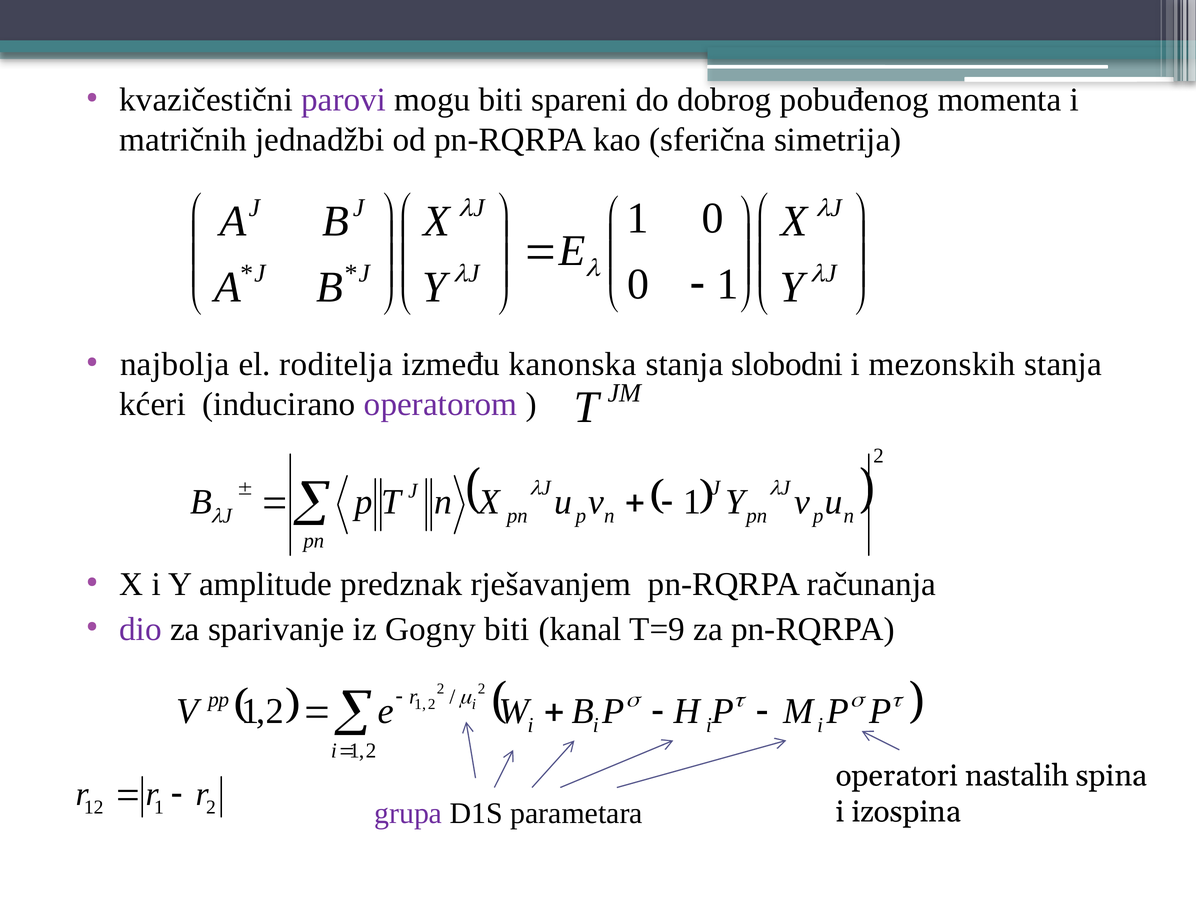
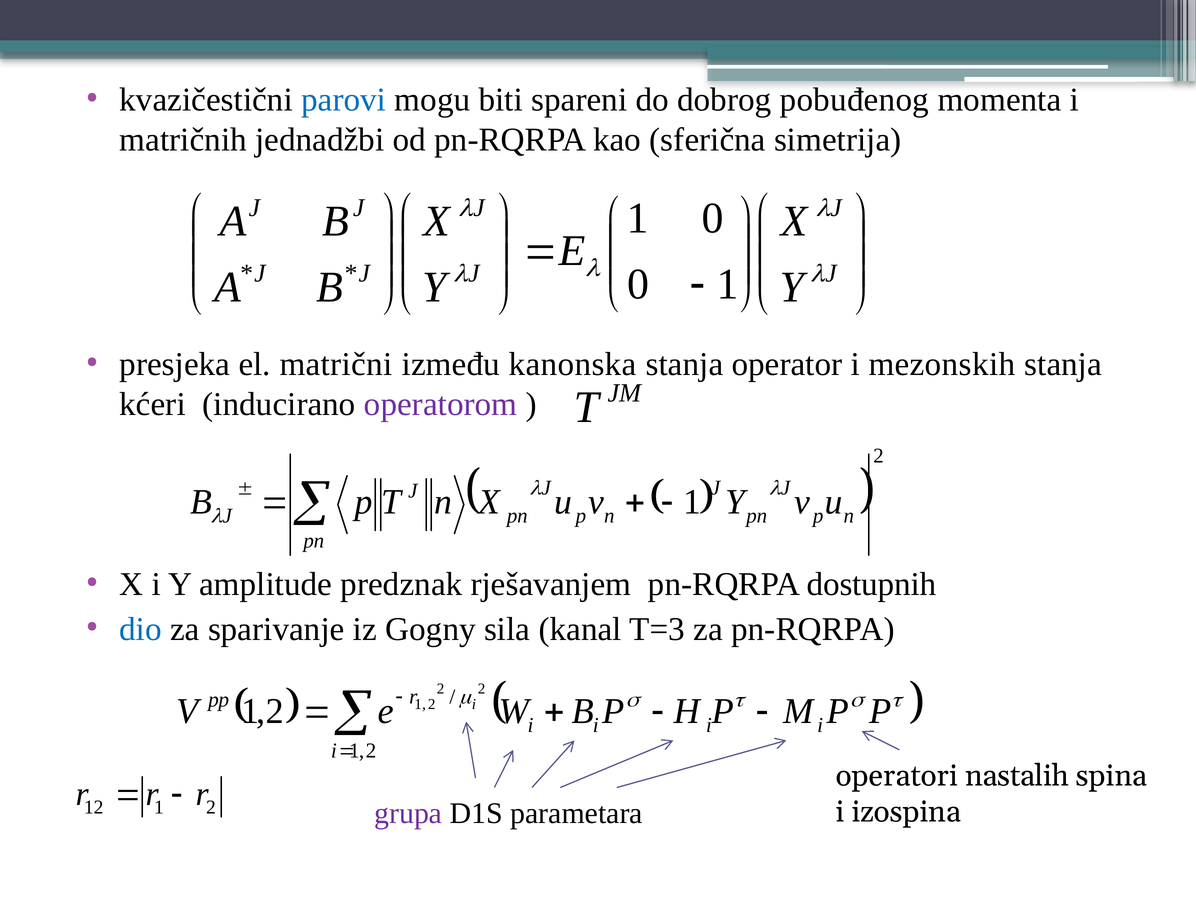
parovi colour: purple -> blue
najbolja: najbolja -> presjeka
roditelja: roditelja -> matrični
slobodni: slobodni -> operator
računanja: računanja -> dostupnih
dio colour: purple -> blue
Gogny biti: biti -> sila
T=9: T=9 -> T=3
